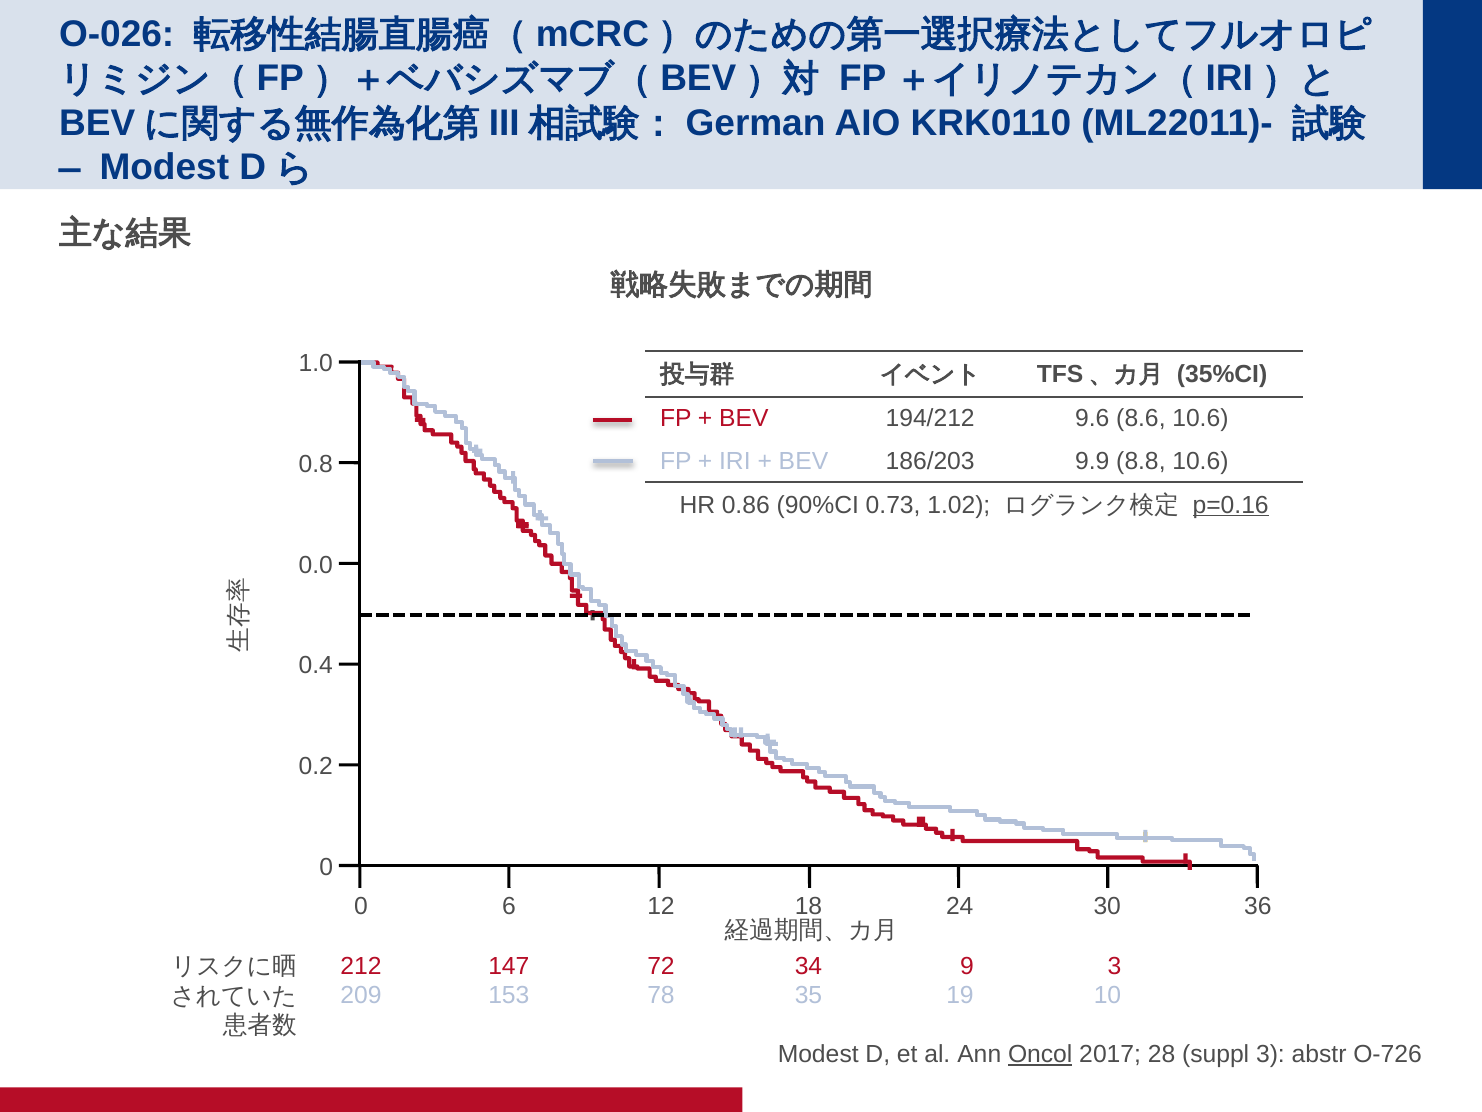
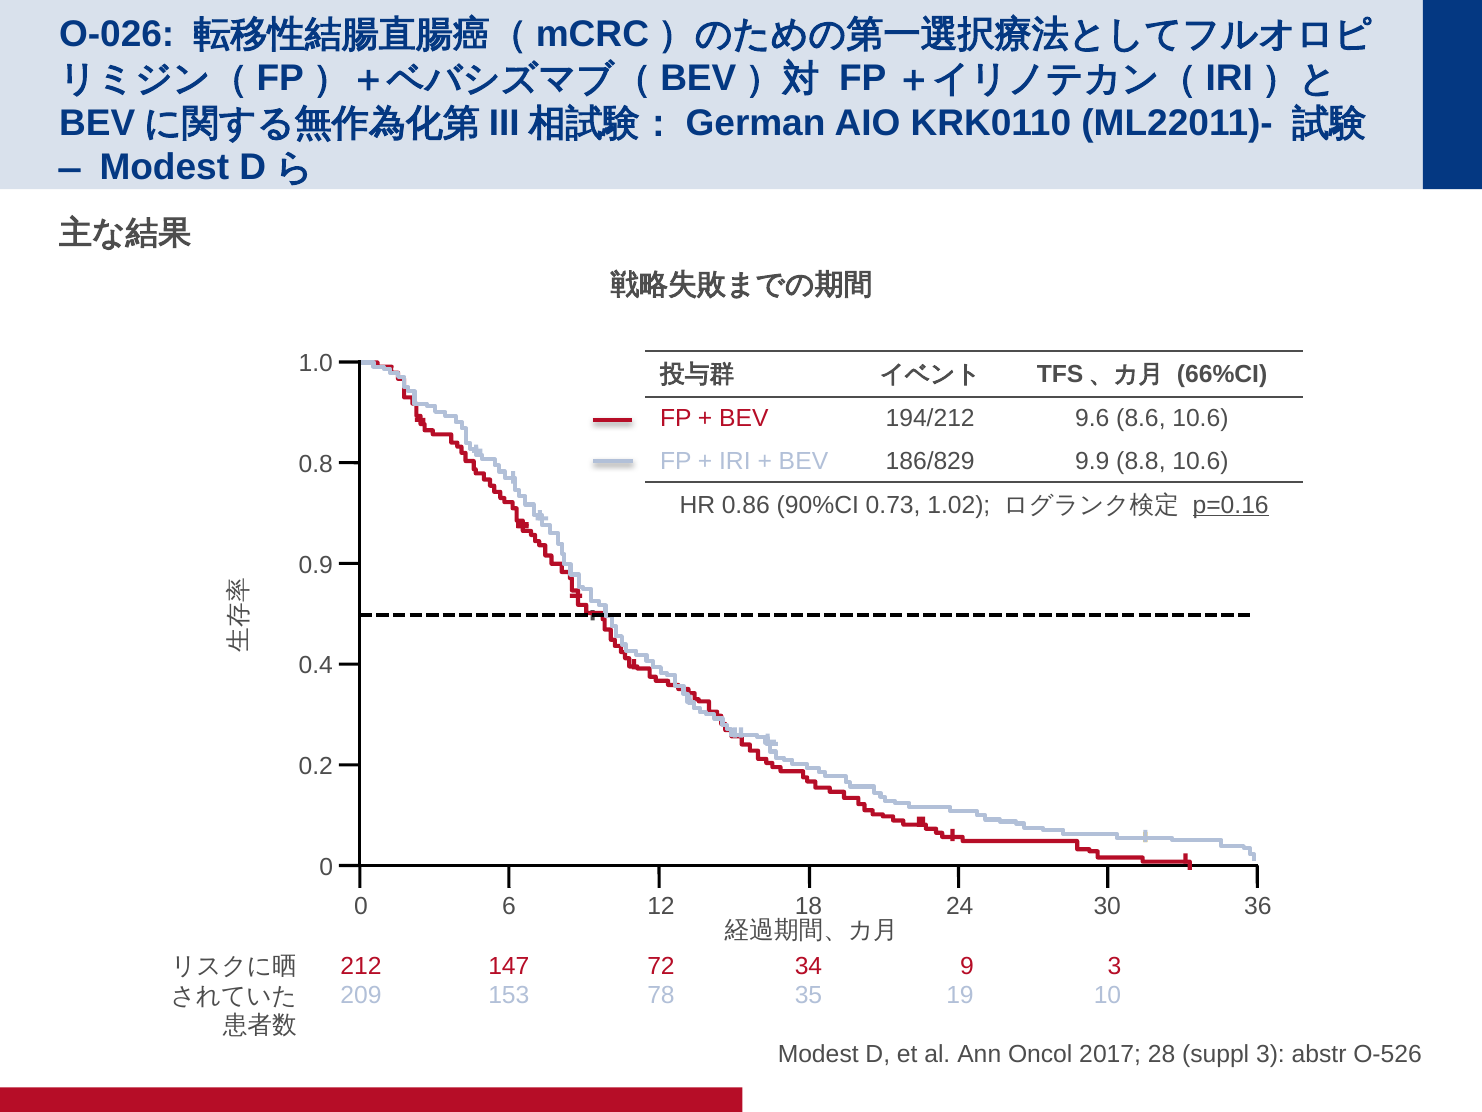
35%CI: 35%CI -> 66%CI
186/203: 186/203 -> 186/829
0.0: 0.0 -> 0.9
Oncol underline: present -> none
O-726: O-726 -> O-526
